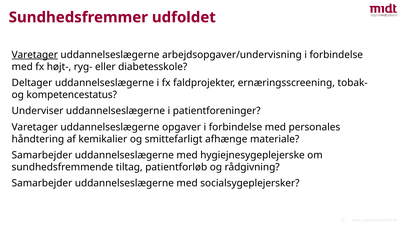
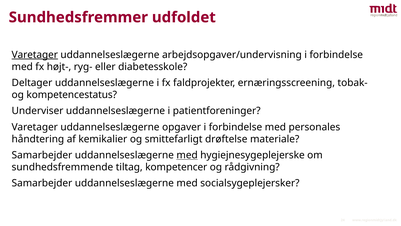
afhænge: afhænge -> drøftelse
med at (187, 155) underline: none -> present
patientforløb: patientforløb -> kompetencer
